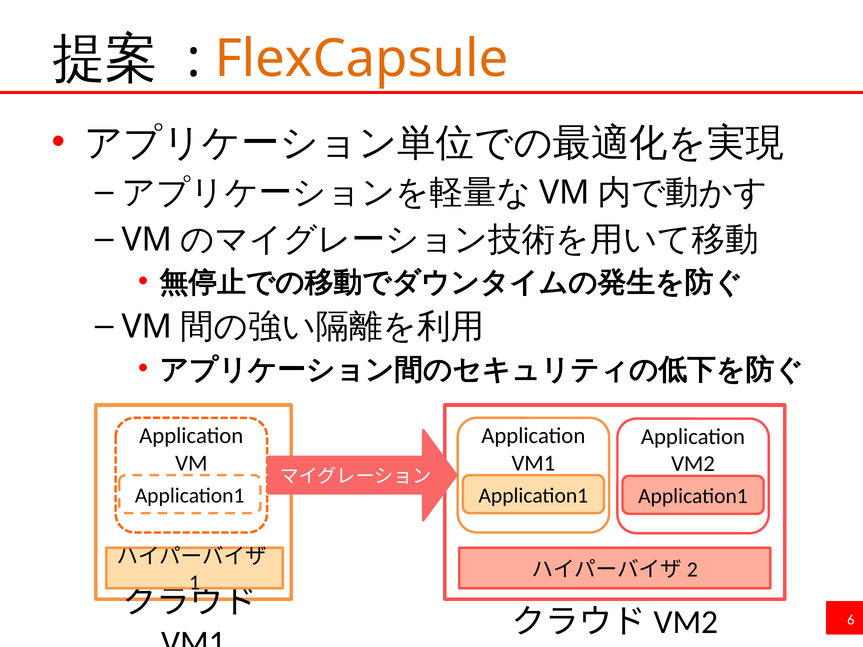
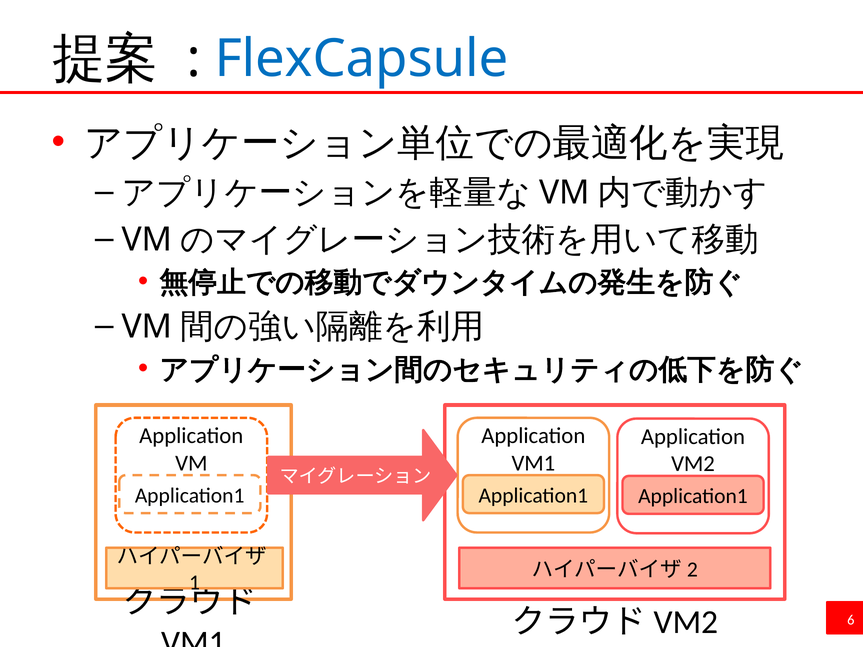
FlexCapsule colour: orange -> blue
